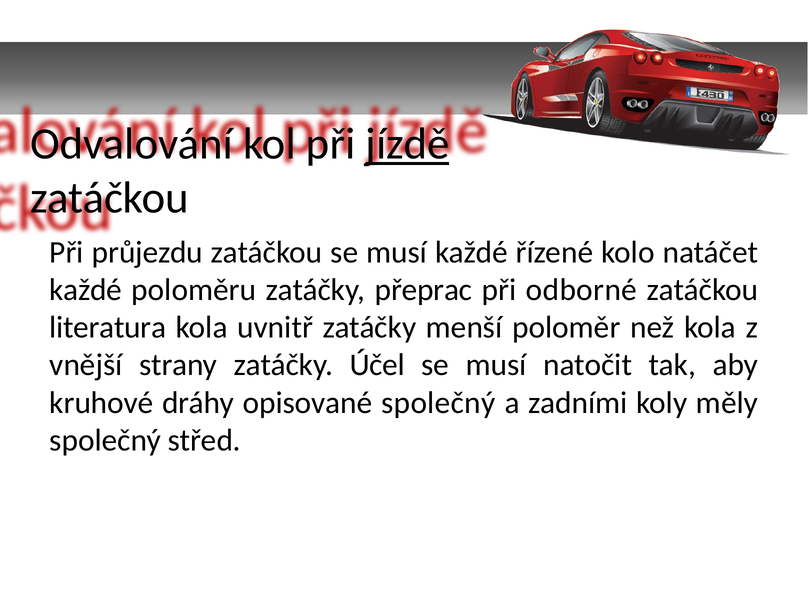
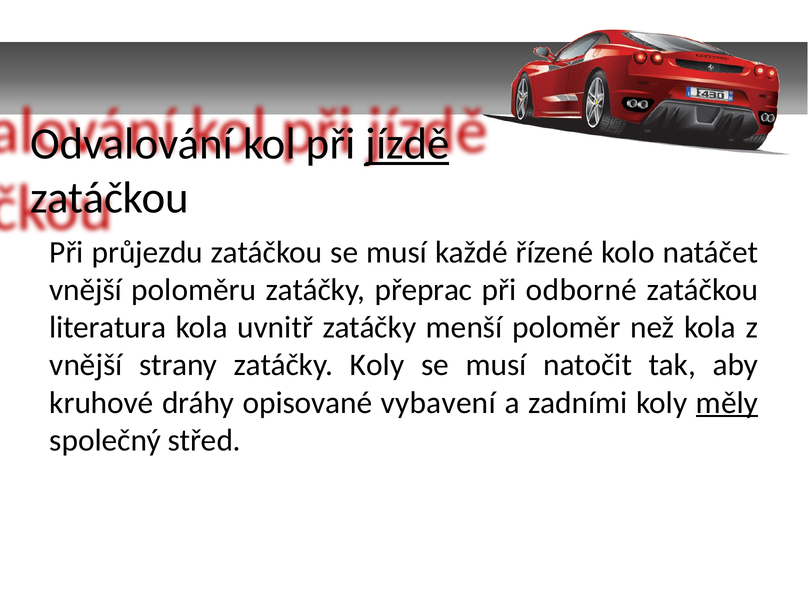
každé at (86, 290): každé -> vnější
zatáčky Účel: Účel -> Koly
opisované společný: společný -> vybavení
měly underline: none -> present
